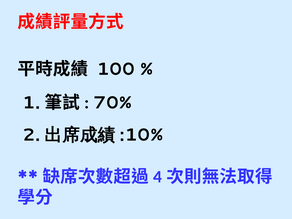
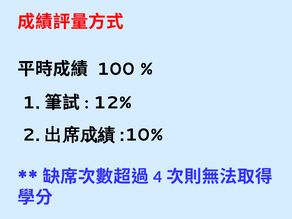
70%: 70% -> 12%
